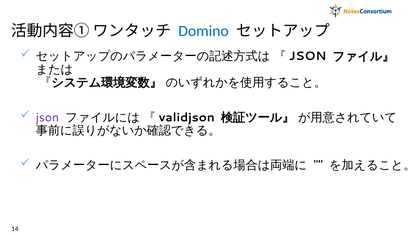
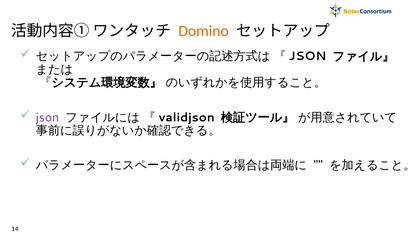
Domino colour: blue -> orange
